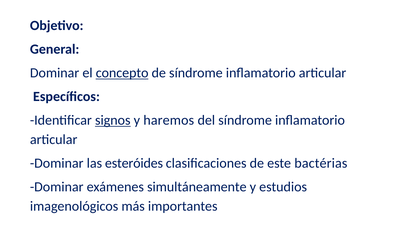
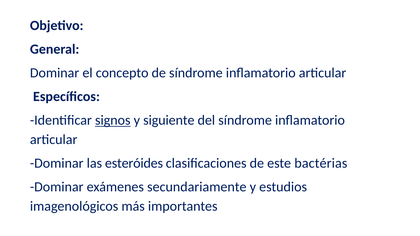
concepto underline: present -> none
haremos: haremos -> siguiente
simultáneamente: simultáneamente -> secundariamente
